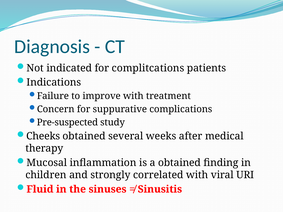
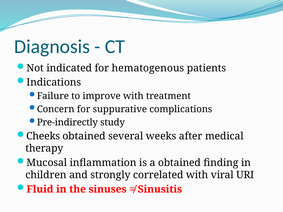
complitcations: complitcations -> hematogenous
Pre-suspected: Pre-suspected -> Pre-indirectly
